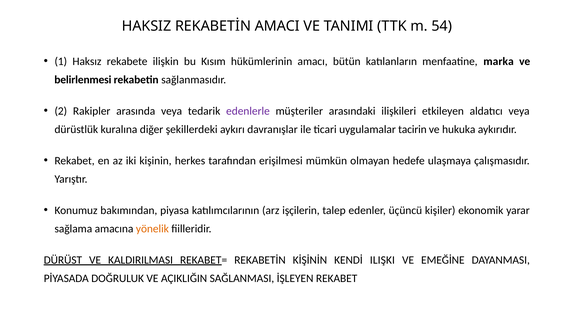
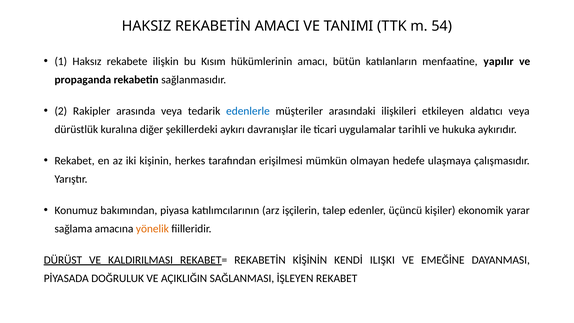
marka: marka -> yapılır
belirlenmesi: belirlenmesi -> propaganda
edenlerle colour: purple -> blue
tacirin: tacirin -> tarihli
